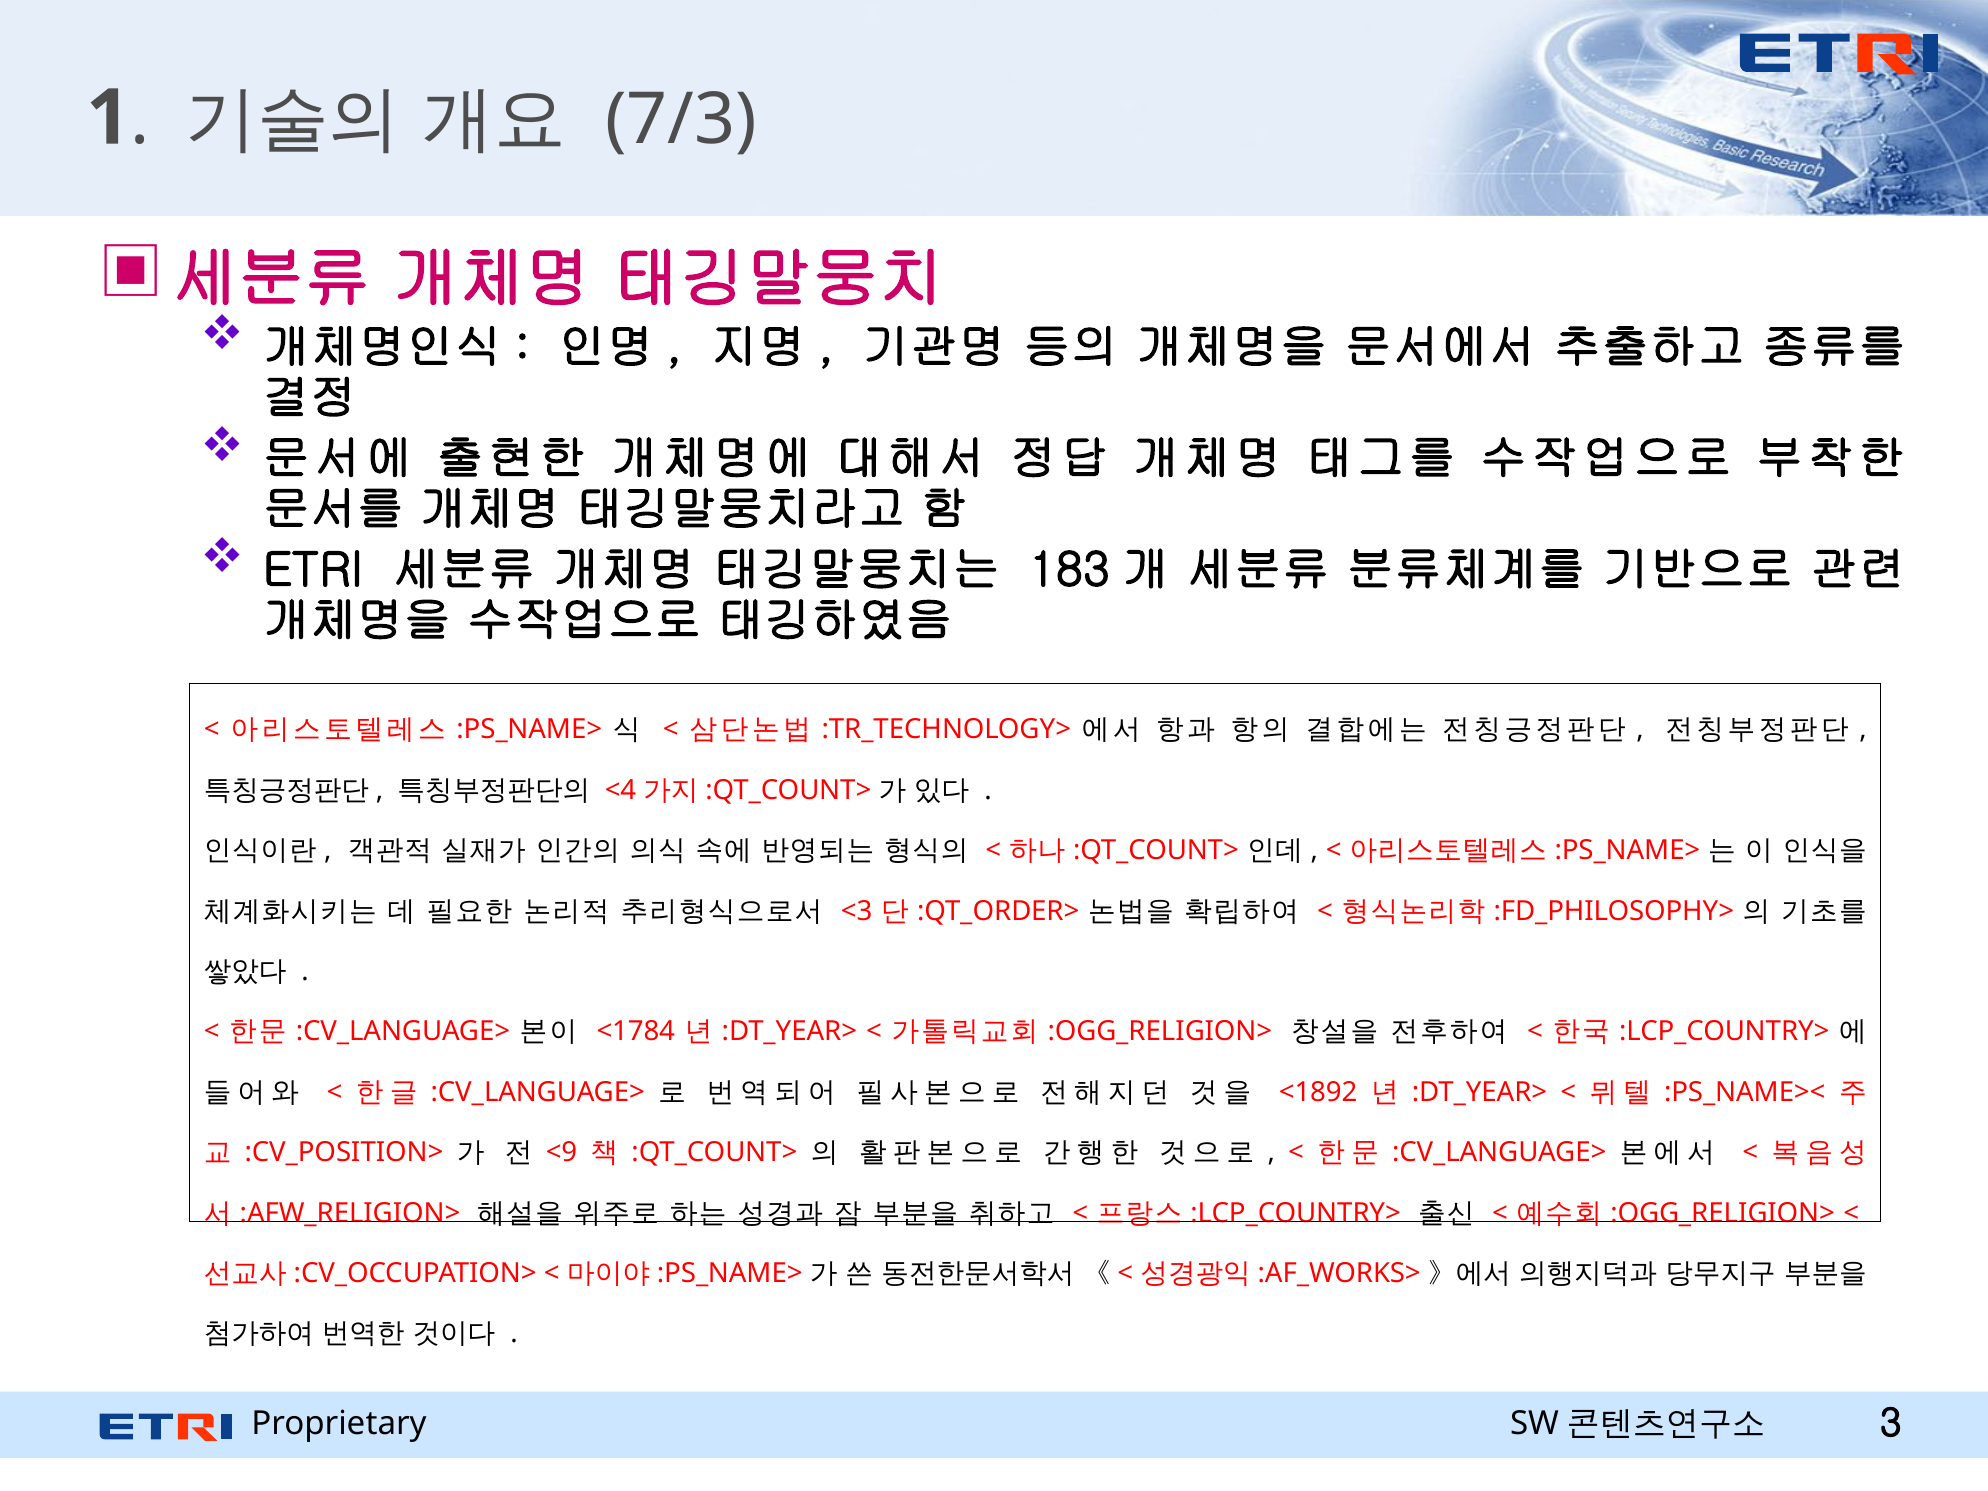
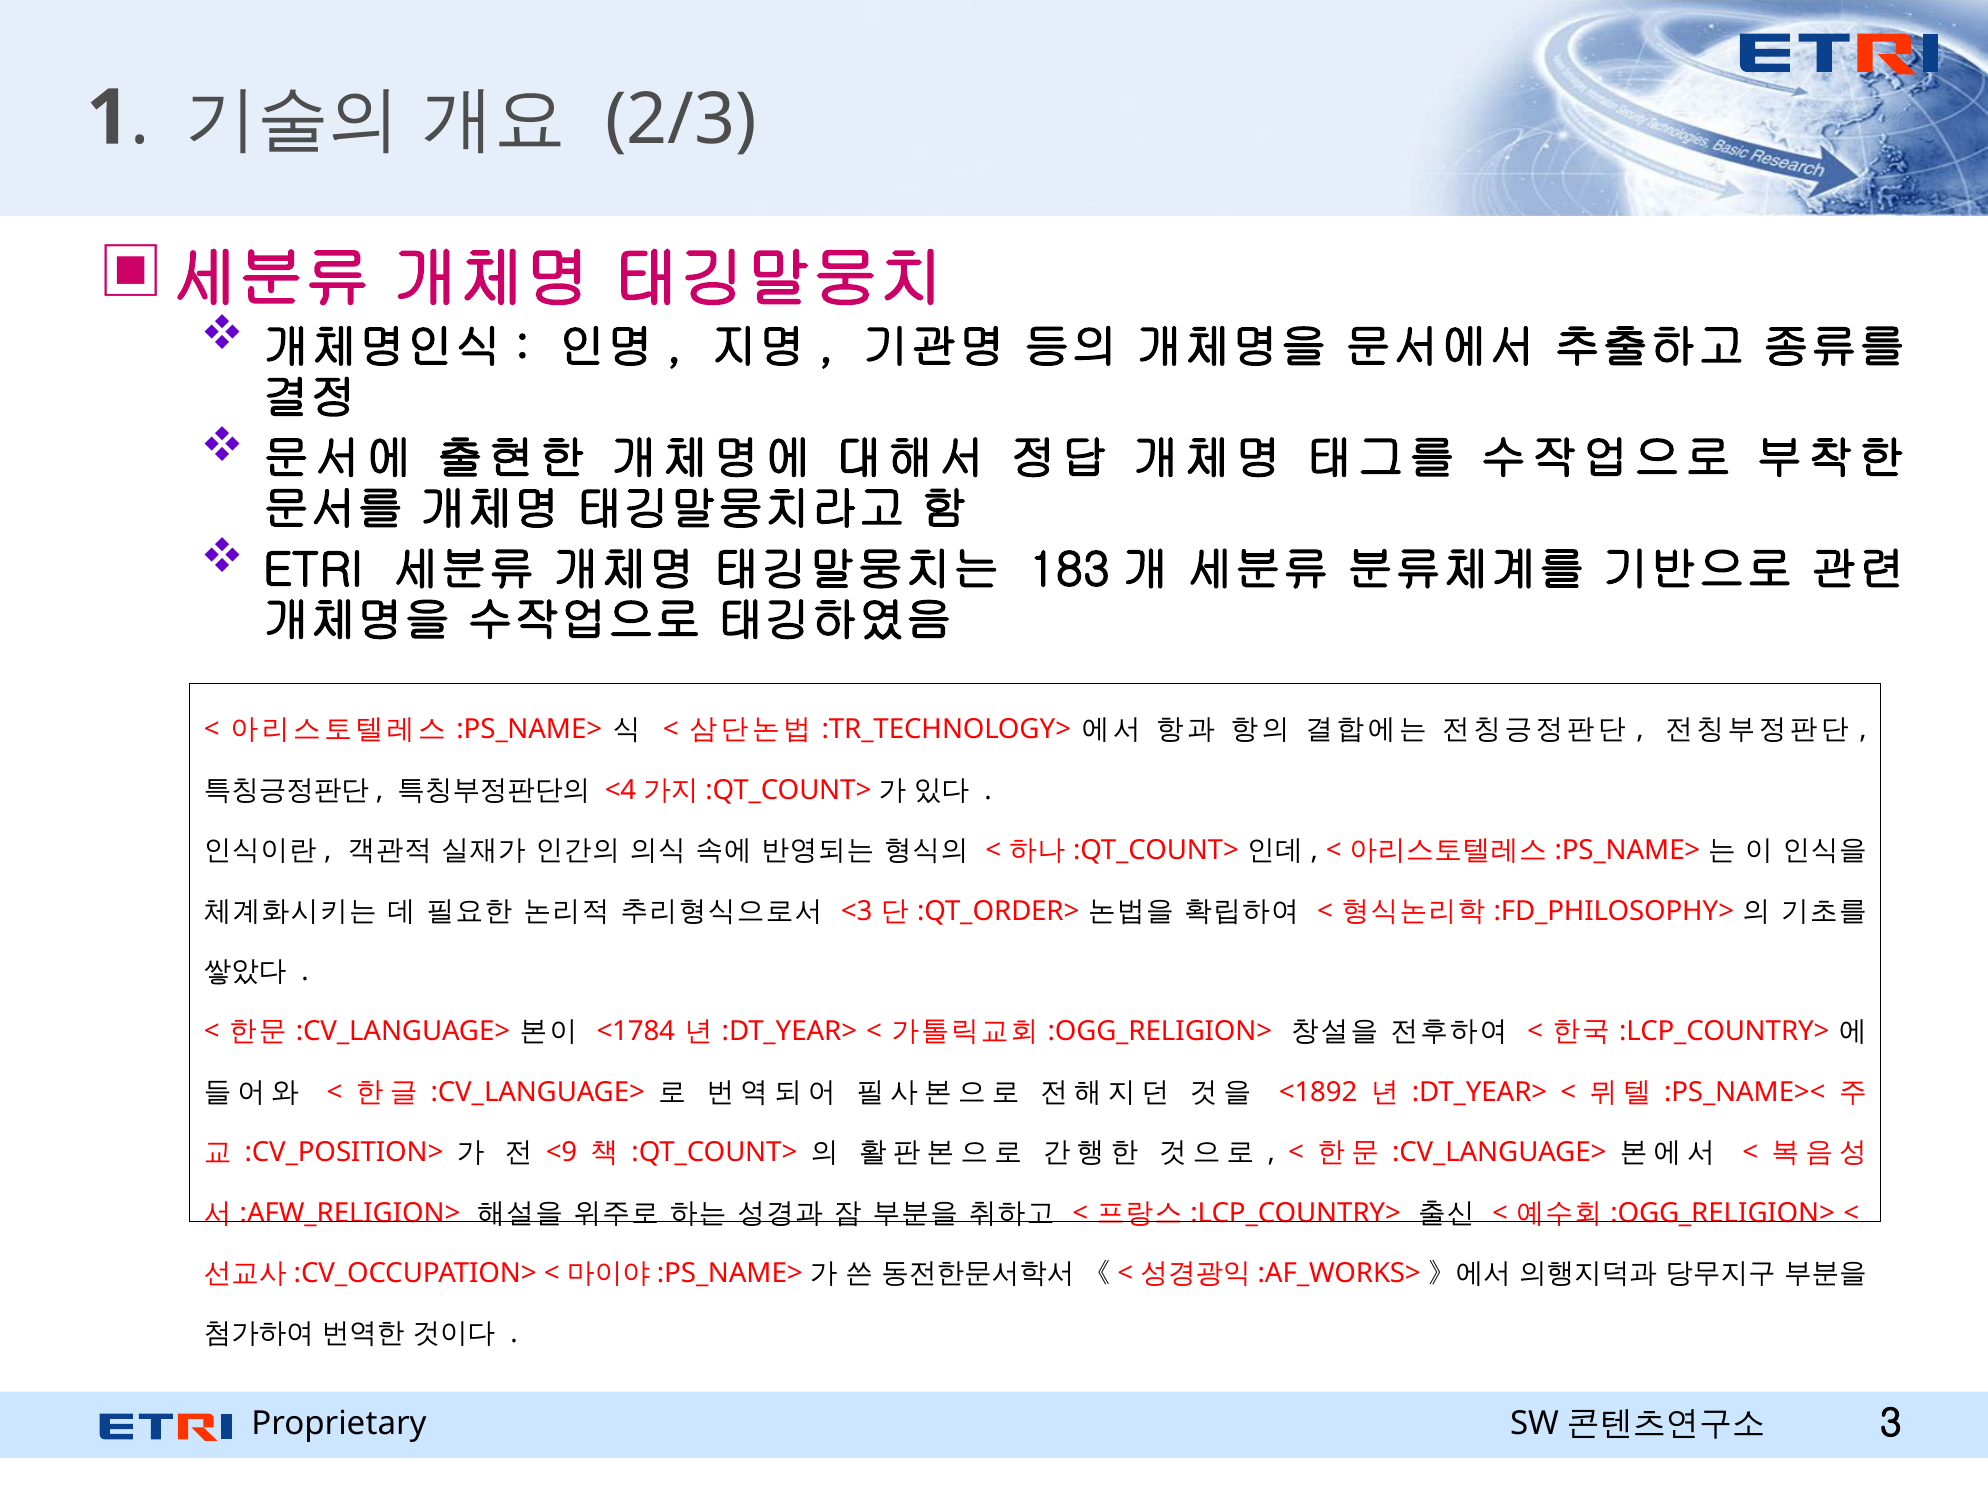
7/3: 7/3 -> 2/3
